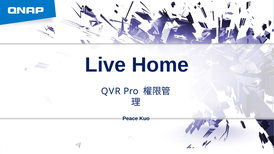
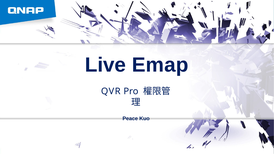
Home: Home -> Emap
